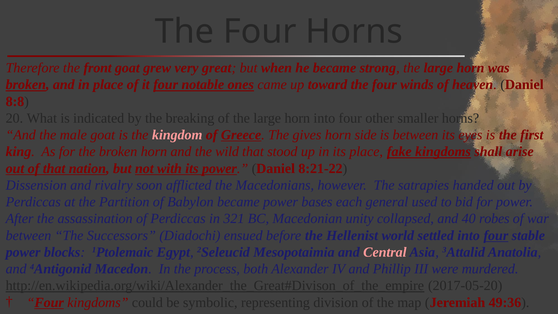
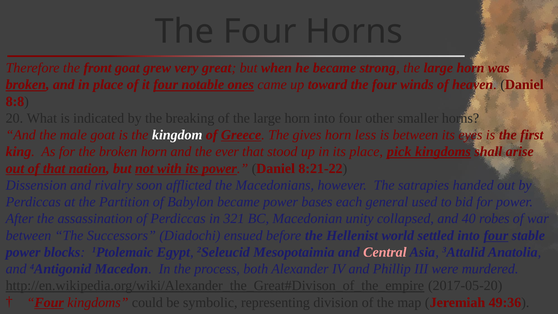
kingdom colour: pink -> white
side: side -> less
wild: wild -> ever
fake: fake -> pick
